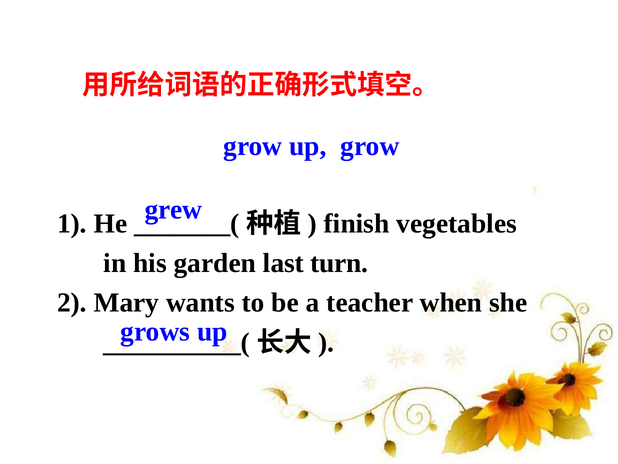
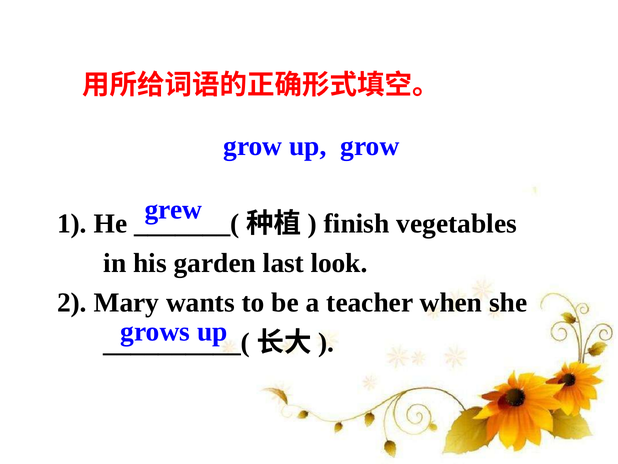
turn: turn -> look
